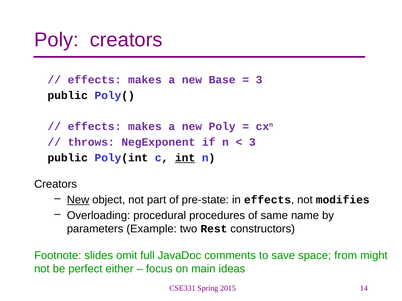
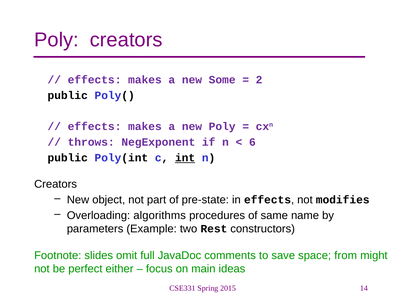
Base: Base -> Some
3 at (259, 80): 3 -> 2
3 at (252, 142): 3 -> 6
New at (78, 200) underline: present -> none
procedural: procedural -> algorithms
